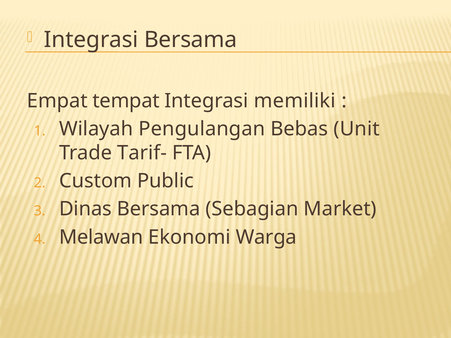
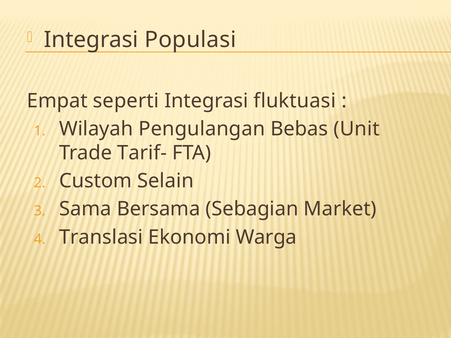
Integrasi Bersama: Bersama -> Populasi
tempat: tempat -> seperti
memiliki: memiliki -> fluktuasi
Public: Public -> Selain
Dinas: Dinas -> Sama
Melawan: Melawan -> Translasi
